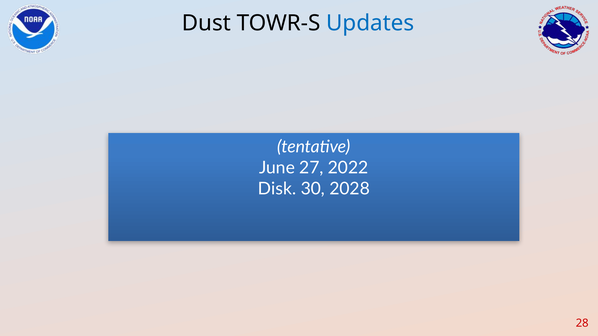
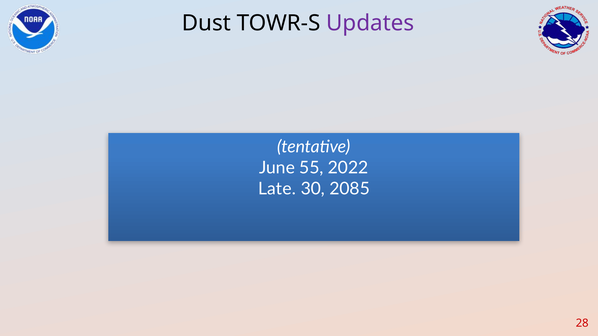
Updates colour: blue -> purple
27: 27 -> 55
Disk: Disk -> Late
2028: 2028 -> 2085
